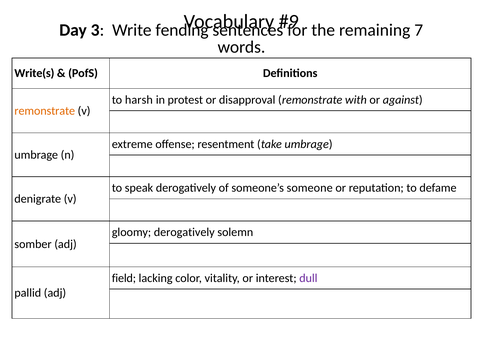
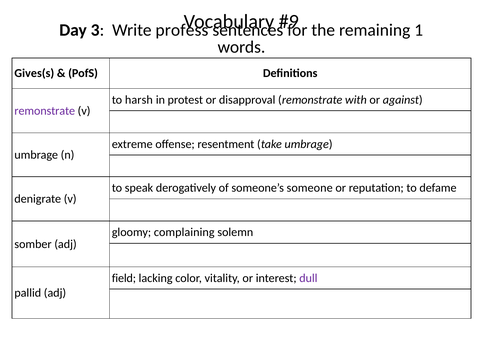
fending: fending -> profess
7: 7 -> 1
Write(s: Write(s -> Gives(s
remonstrate at (45, 111) colour: orange -> purple
gloomy derogatively: derogatively -> complaining
